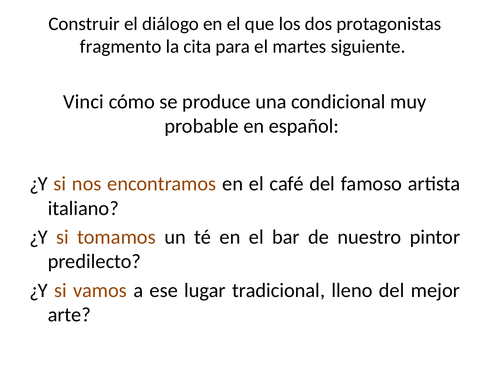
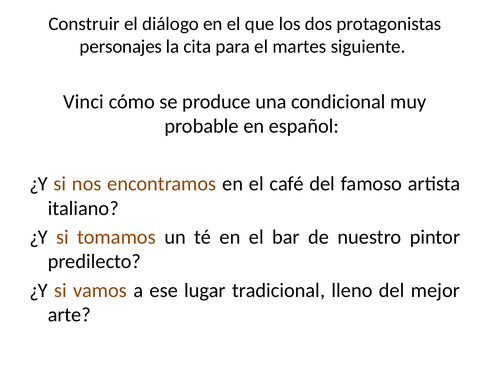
fragmento: fragmento -> personajes
